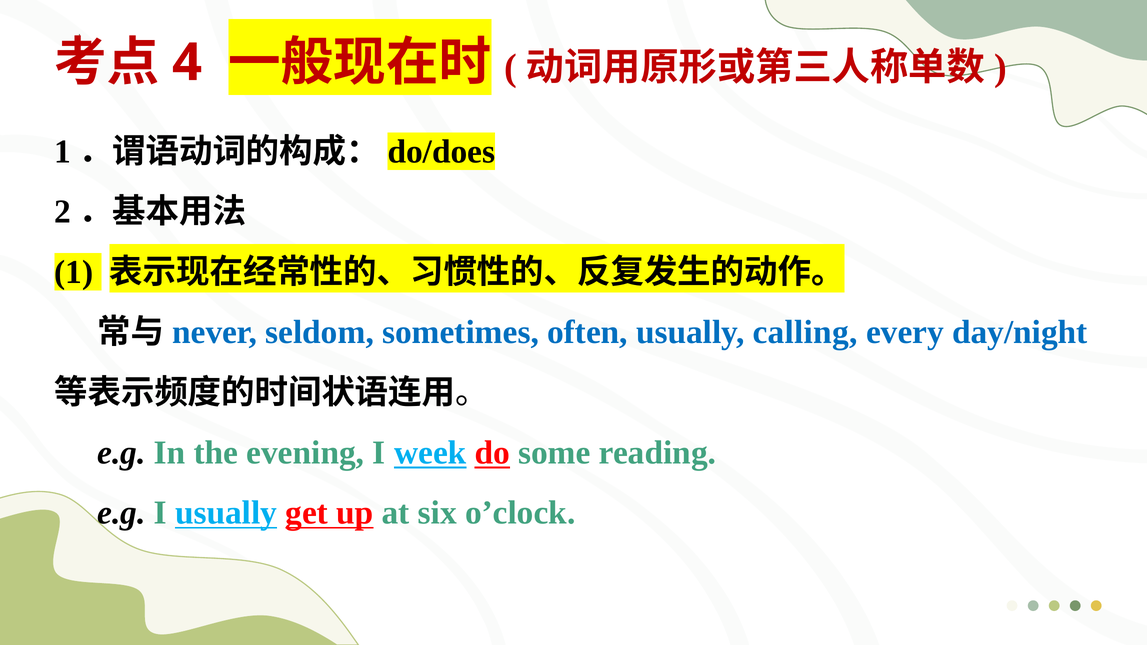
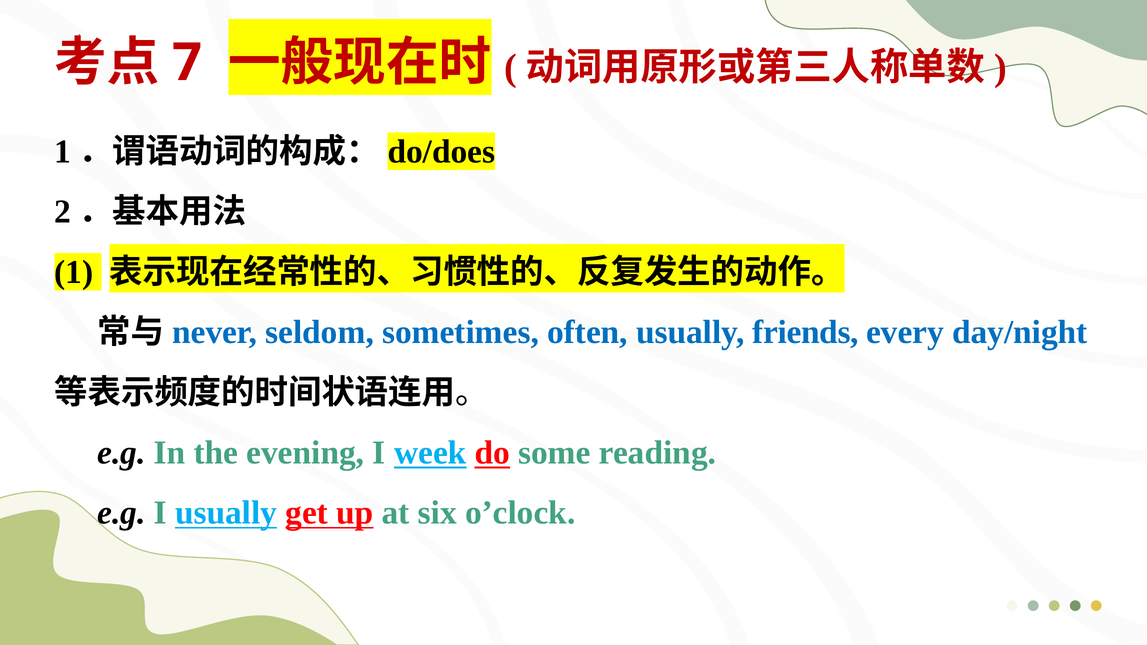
4: 4 -> 7
calling: calling -> friends
